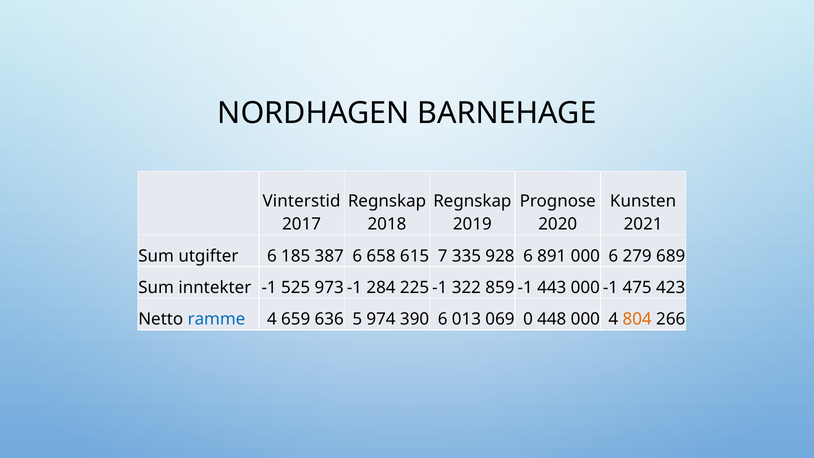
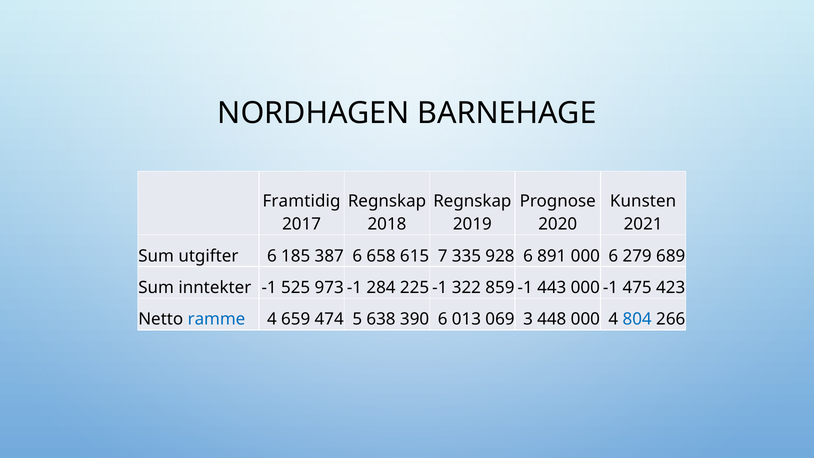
Vinterstid: Vinterstid -> Framtidig
636: 636 -> 474
974: 974 -> 638
0: 0 -> 3
804 colour: orange -> blue
